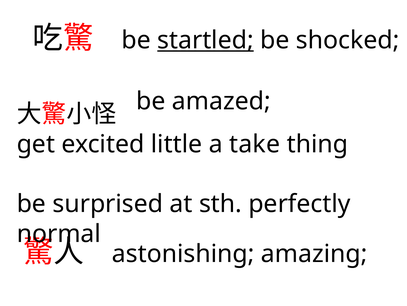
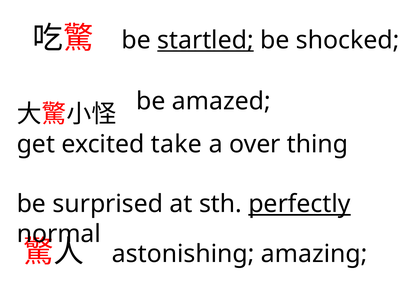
little: little -> take
take: take -> over
perfectly underline: none -> present
